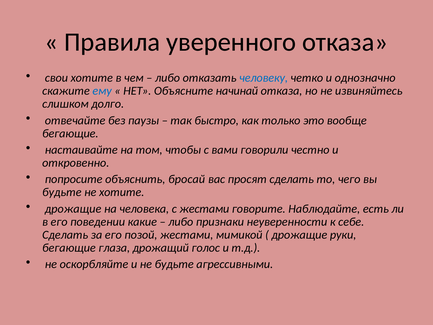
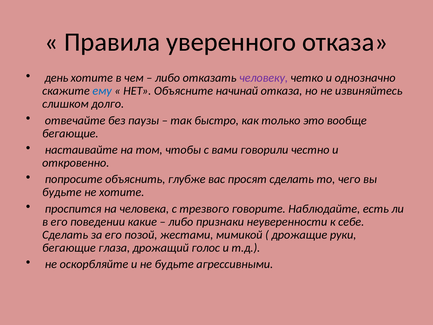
свои: свои -> день
человеку colour: blue -> purple
бросай: бросай -> глубже
дрожащие at (73, 209): дрожащие -> проспится
с жестами: жестами -> трезвого
